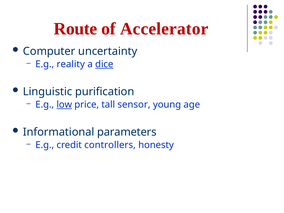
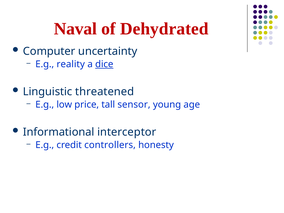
Route: Route -> Naval
Accelerator: Accelerator -> Dehydrated
purification: purification -> threatened
low underline: present -> none
parameters: parameters -> interceptor
